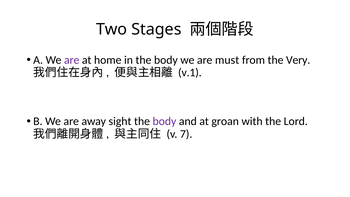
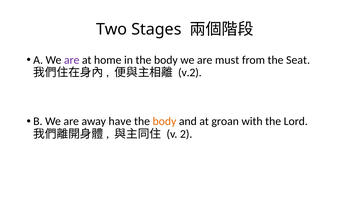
Very: Very -> Seat
v.1: v.1 -> v.2
sight: sight -> have
body at (164, 121) colour: purple -> orange
7: 7 -> 2
